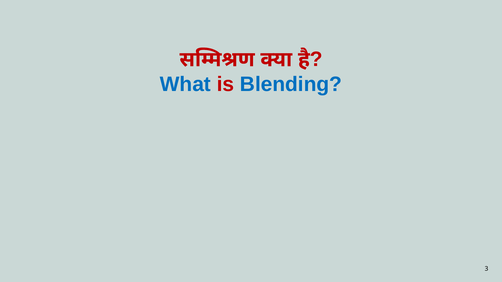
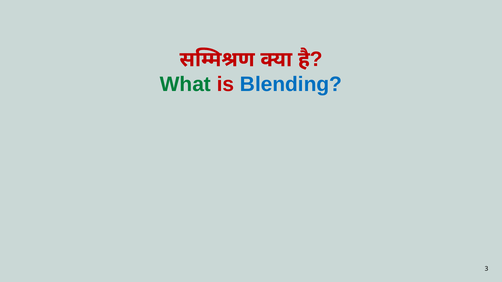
What colour: blue -> green
